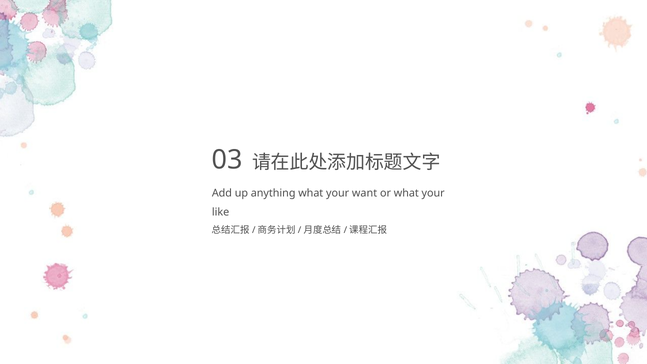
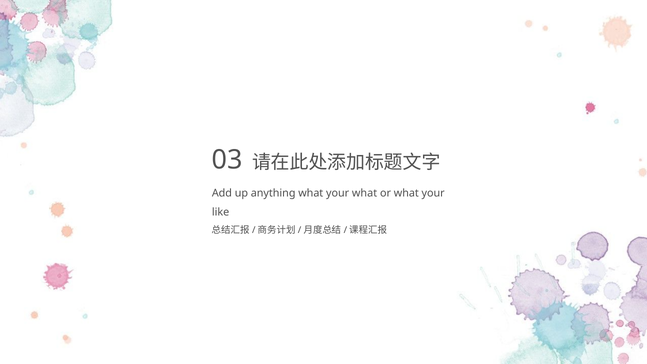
your want: want -> what
